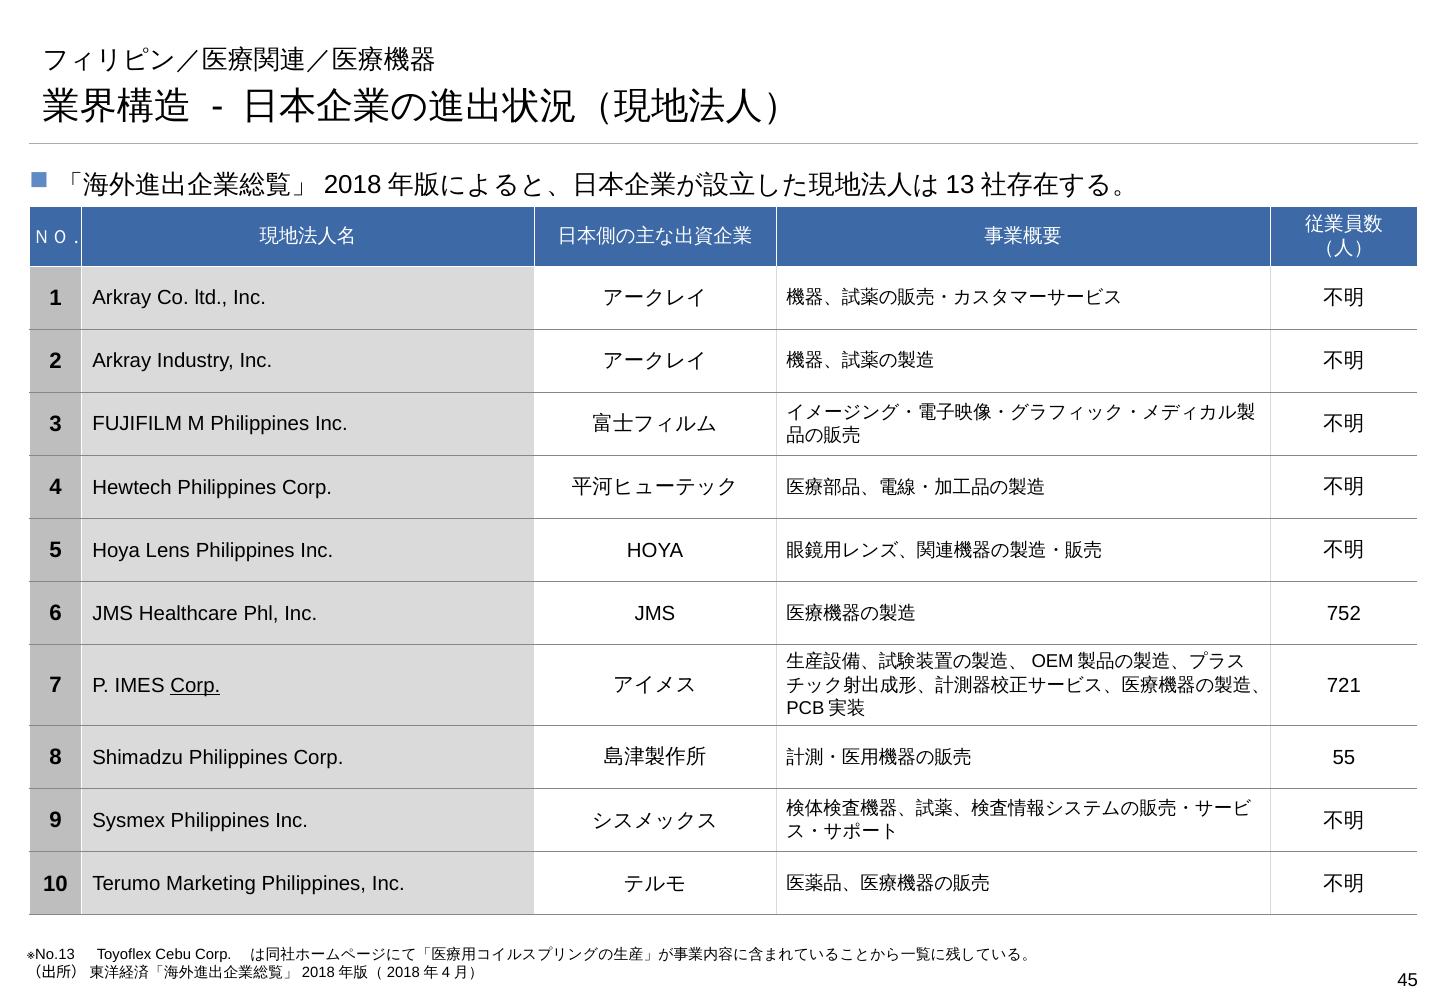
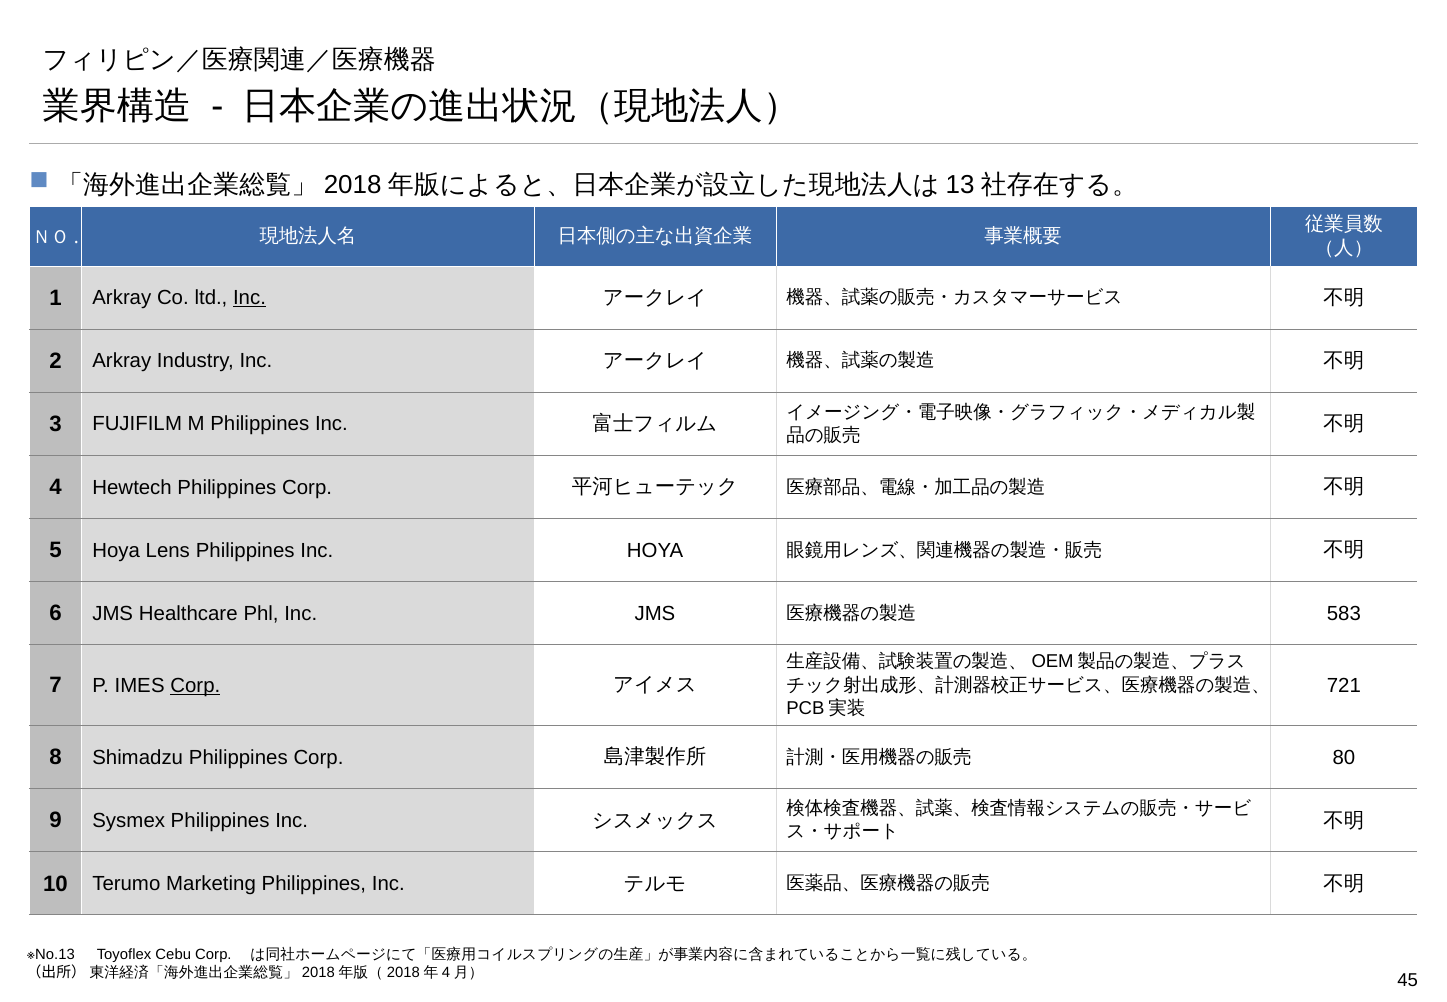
Inc at (249, 298) underline: none -> present
752: 752 -> 583
55: 55 -> 80
